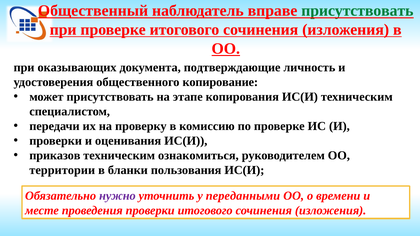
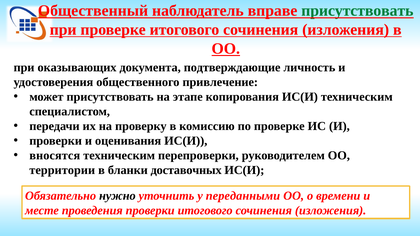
копирование: копирование -> привлечение
приказов: приказов -> вносятся
ознакомиться: ознакомиться -> перепроверки
пользования: пользования -> доставочных
нужно colour: purple -> black
